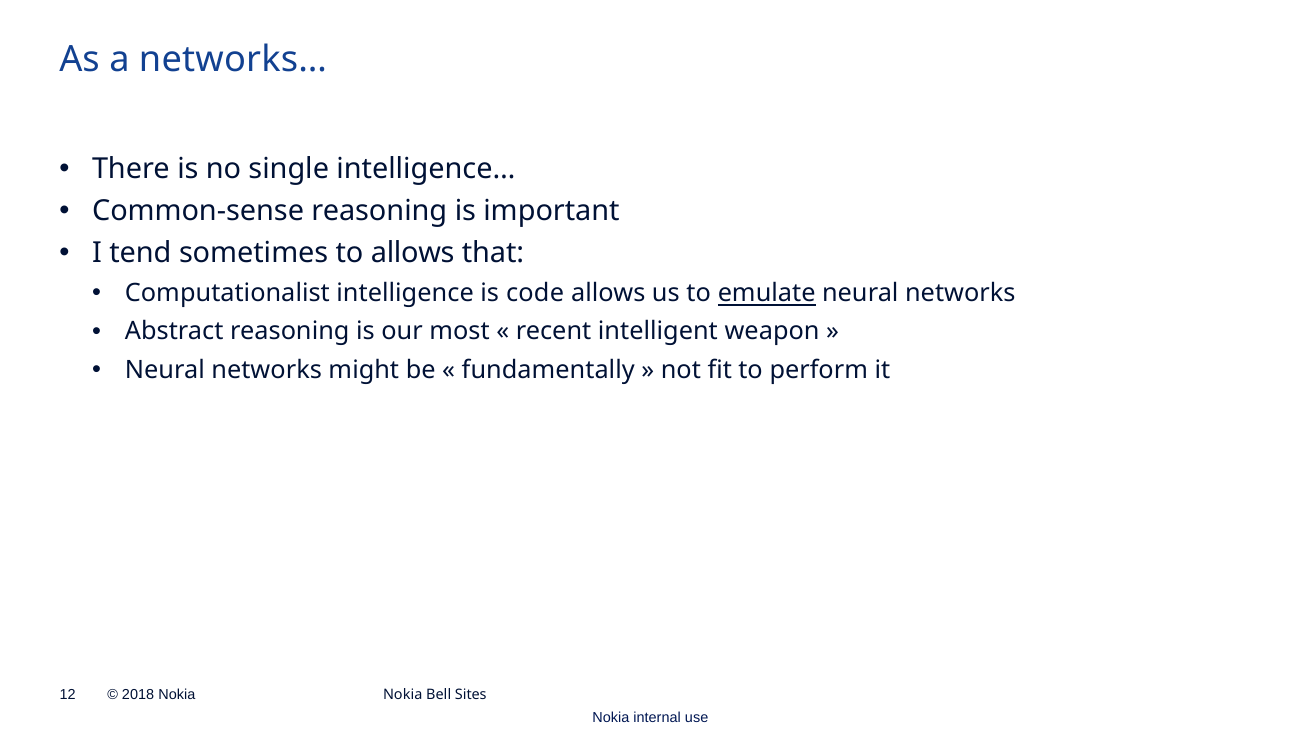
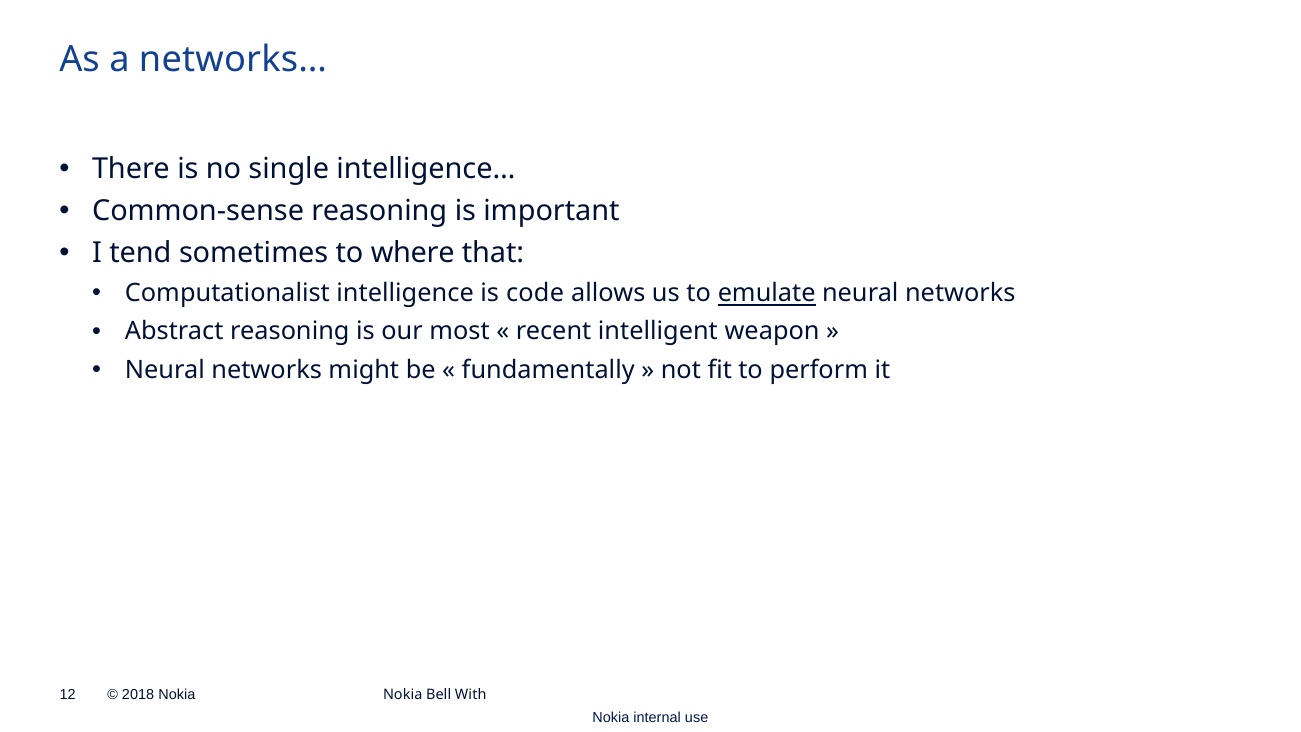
to allows: allows -> where
Sites: Sites -> With
